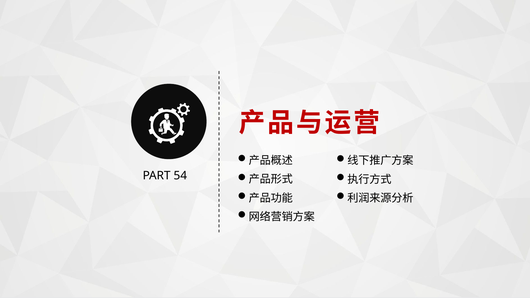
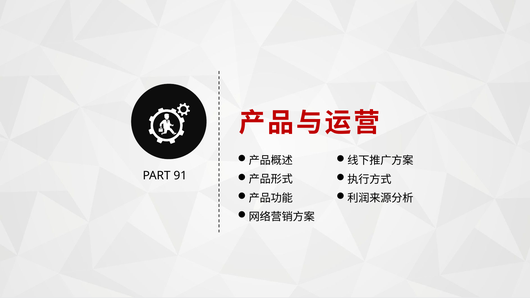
54: 54 -> 91
